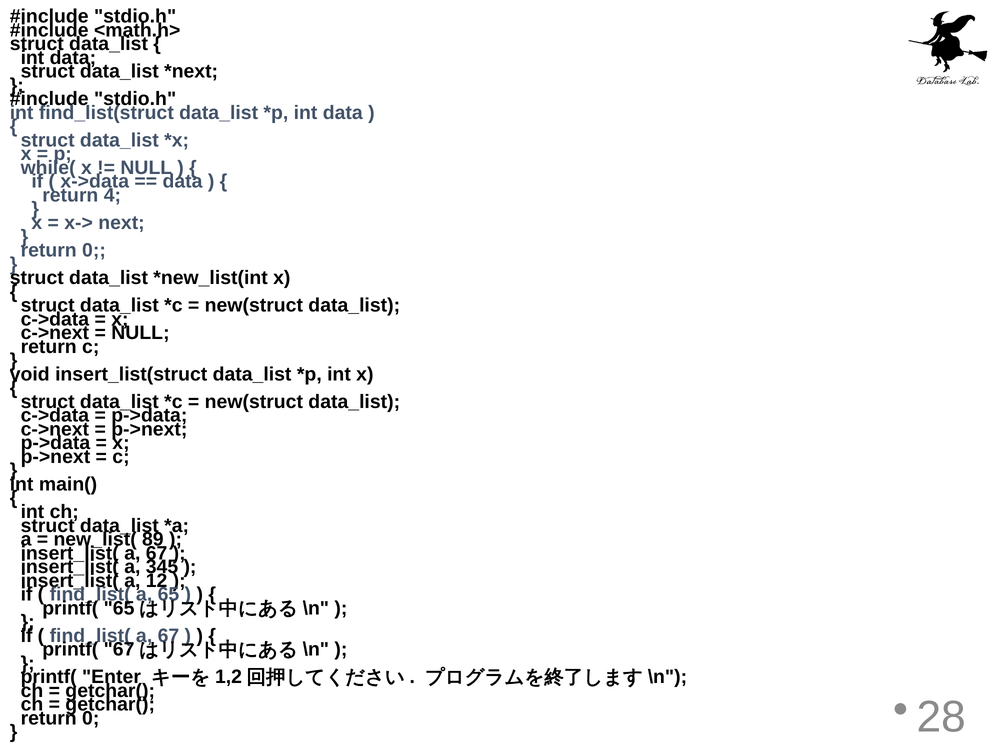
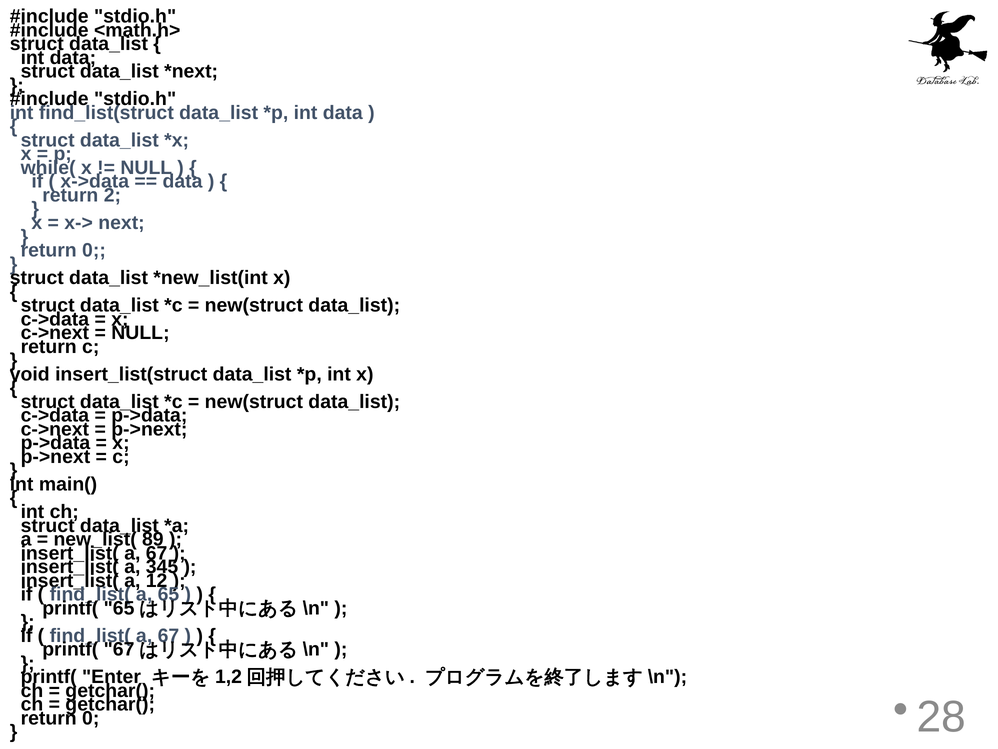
4: 4 -> 2
